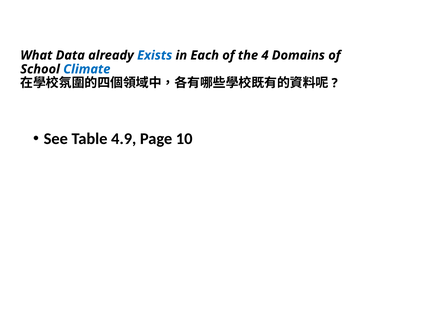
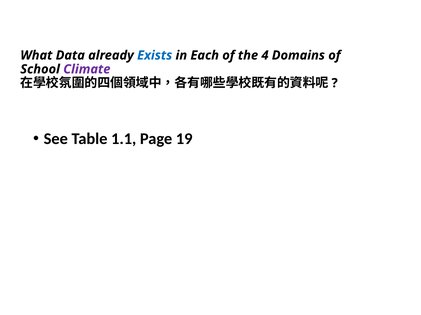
Climate colour: blue -> purple
4.9: 4.9 -> 1.1
10: 10 -> 19
